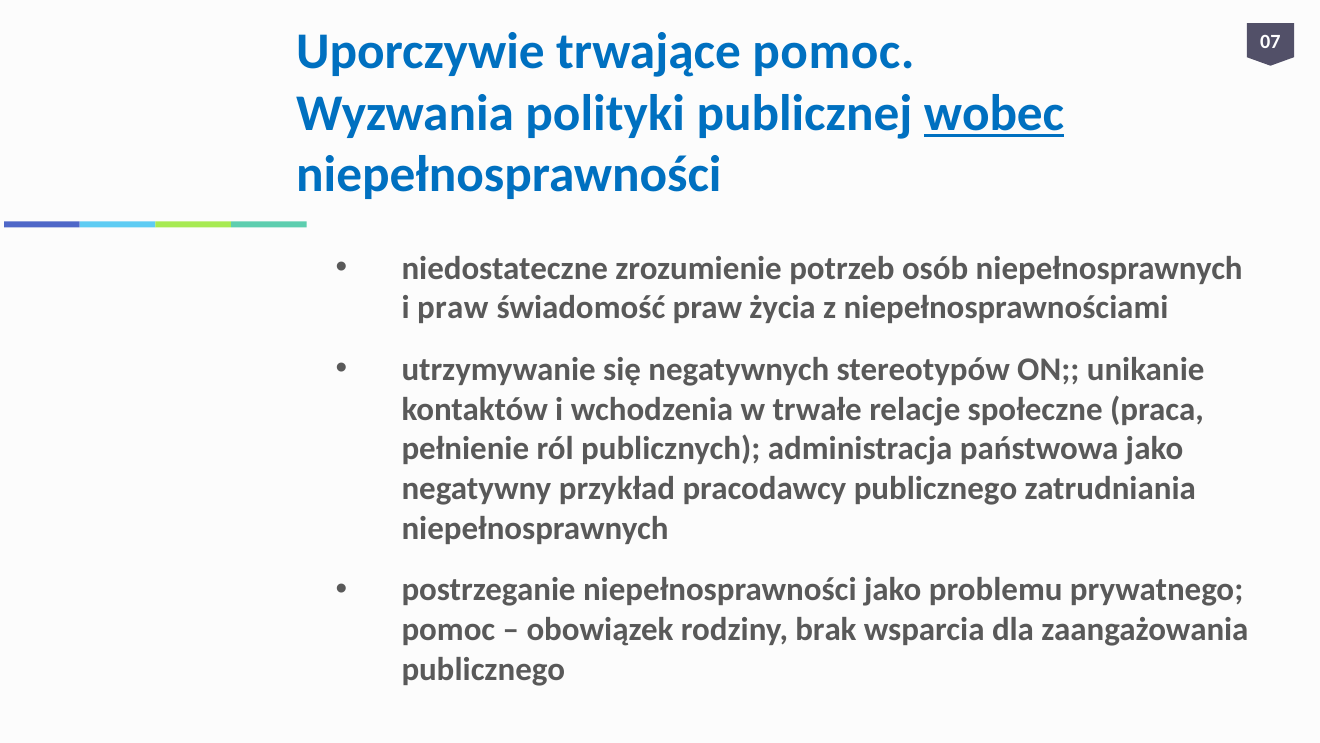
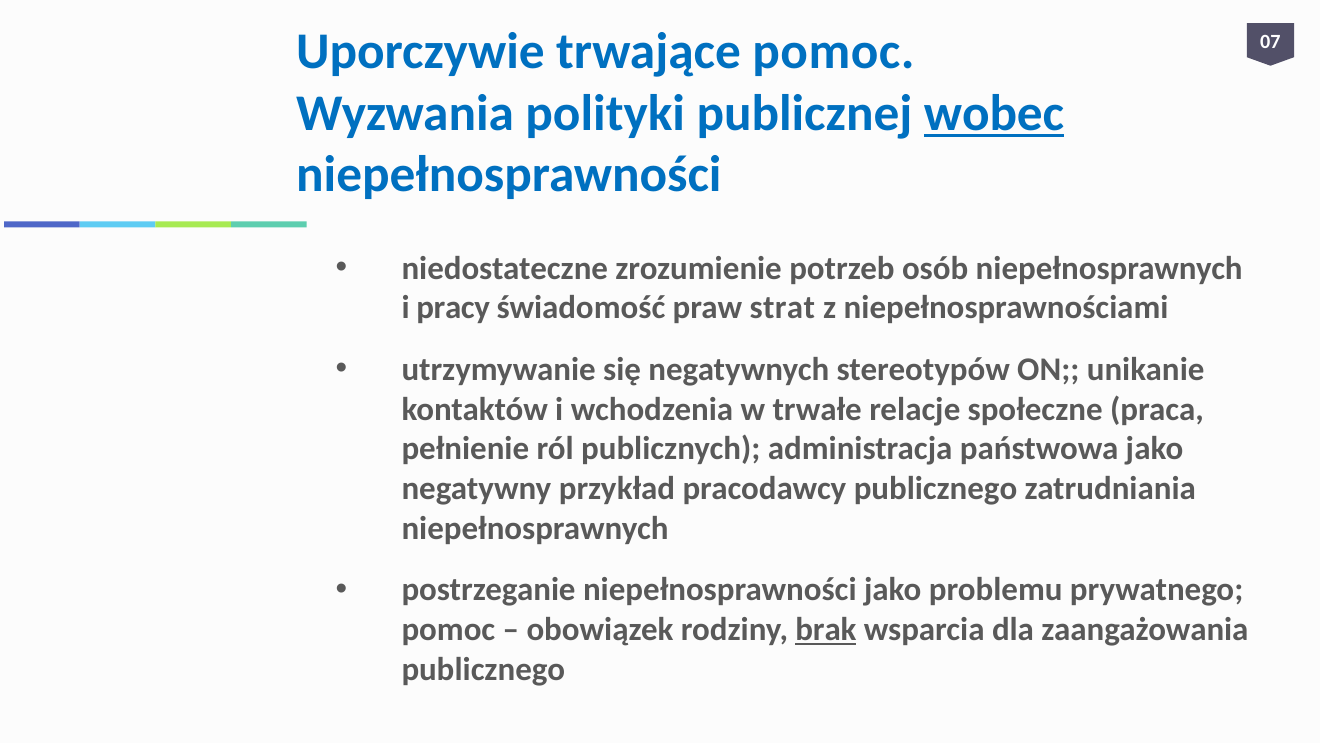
i praw: praw -> pracy
życia: życia -> strat
brak underline: none -> present
